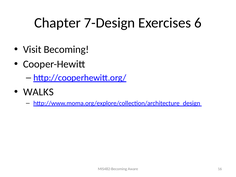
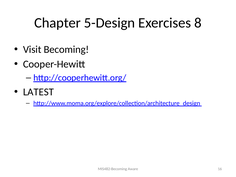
7-Design: 7-Design -> 5-Design
6: 6 -> 8
WALKS: WALKS -> LATEST
